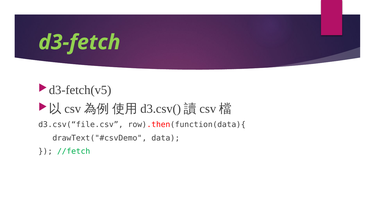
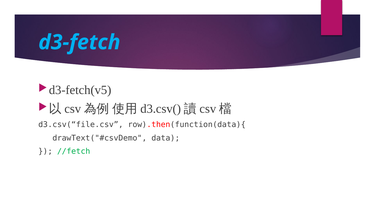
d3-fetch colour: light green -> light blue
